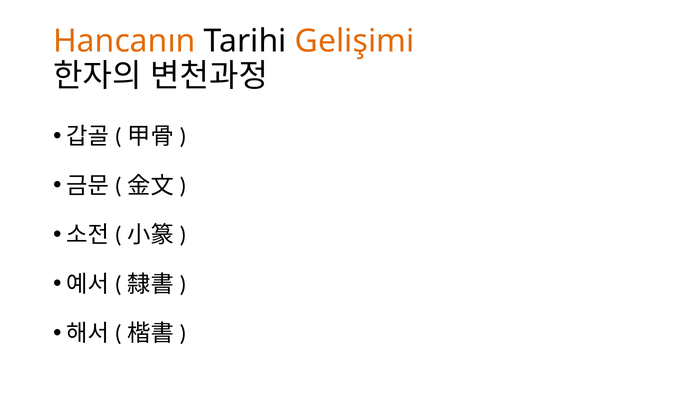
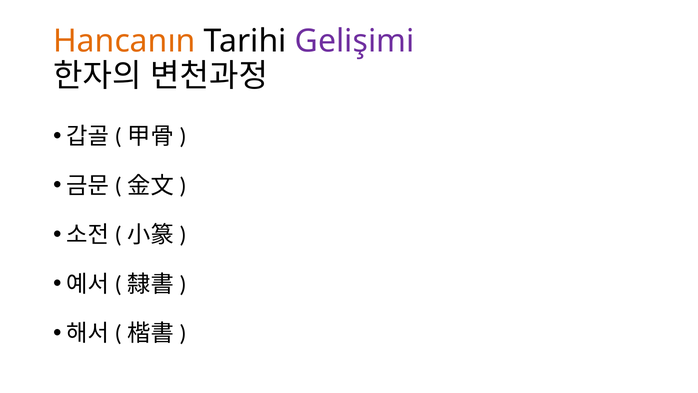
Gelişimi colour: orange -> purple
